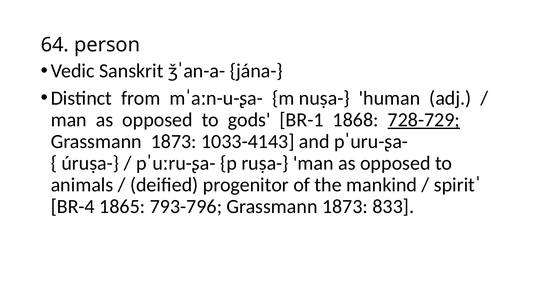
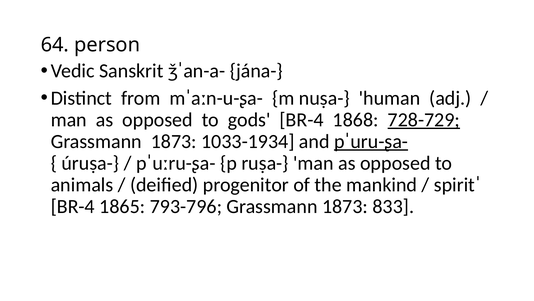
gods BR-1: BR-1 -> BR-4
1033-4143: 1033-4143 -> 1033-1934
pˈuru-ʂa- underline: none -> present
